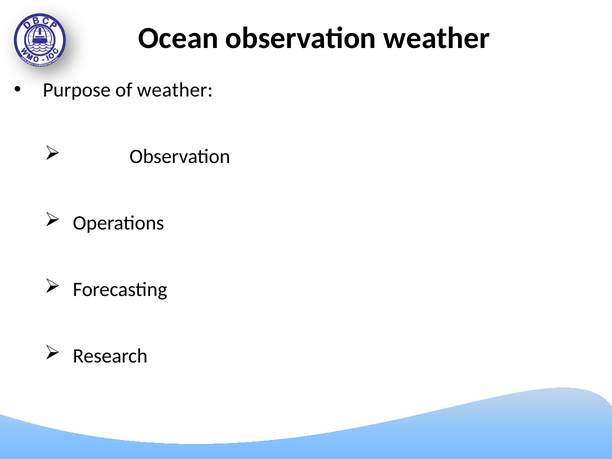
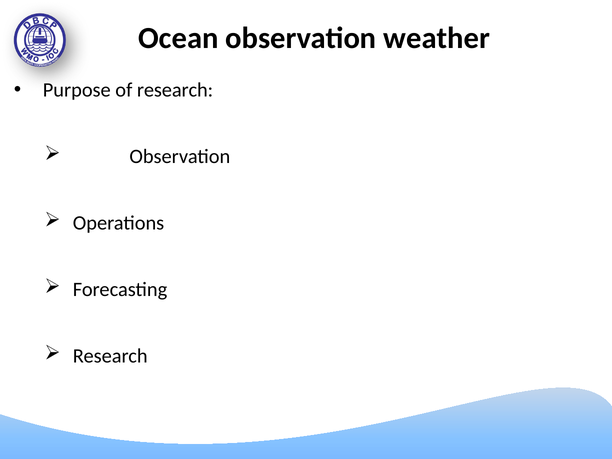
of weather: weather -> research
